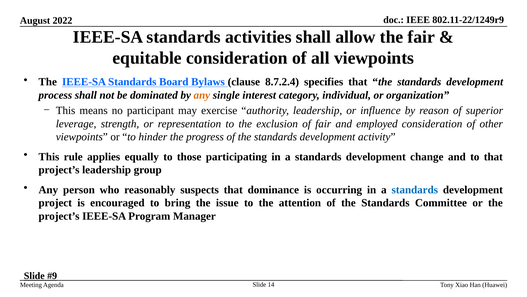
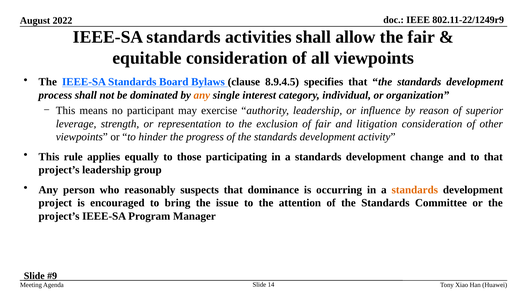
8.7.2.4: 8.7.2.4 -> 8.9.4.5
employed: employed -> litigation
standards at (415, 189) colour: blue -> orange
